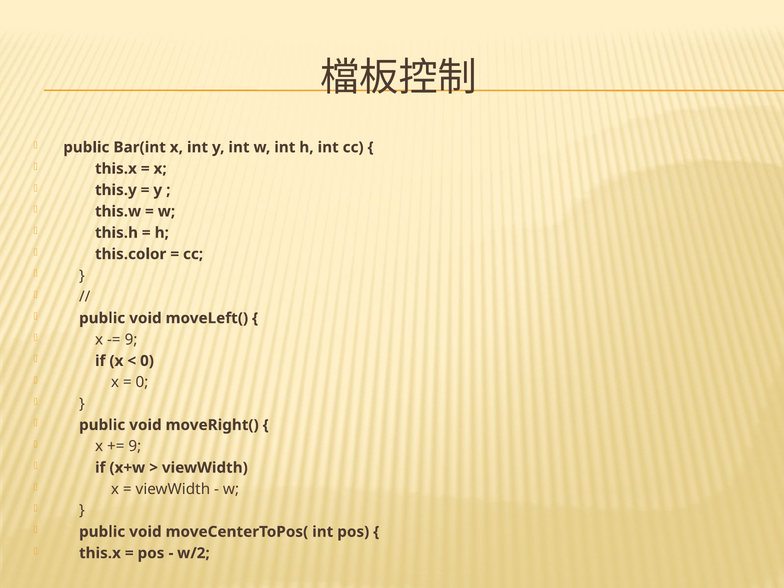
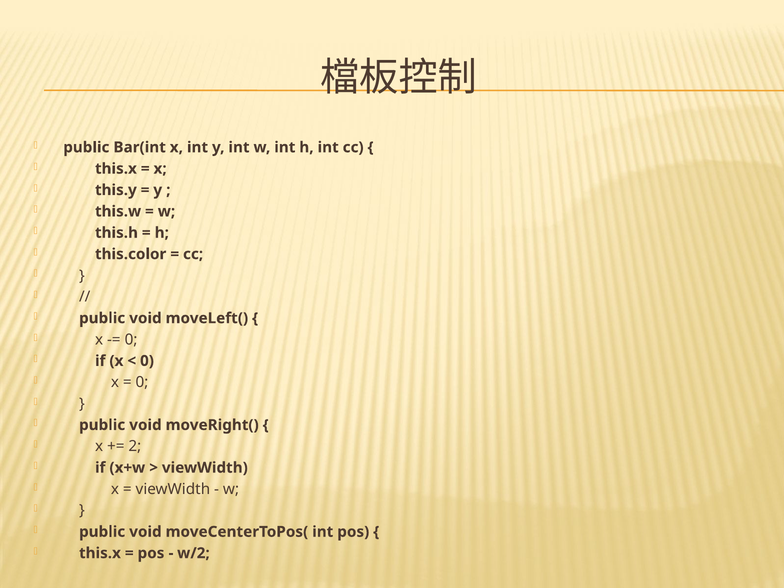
9 at (131, 340): 9 -> 0
9 at (135, 446): 9 -> 2
